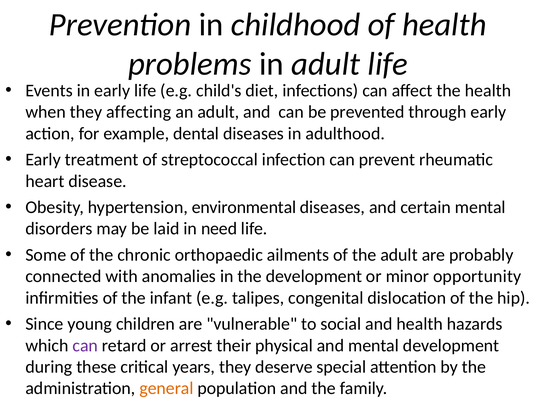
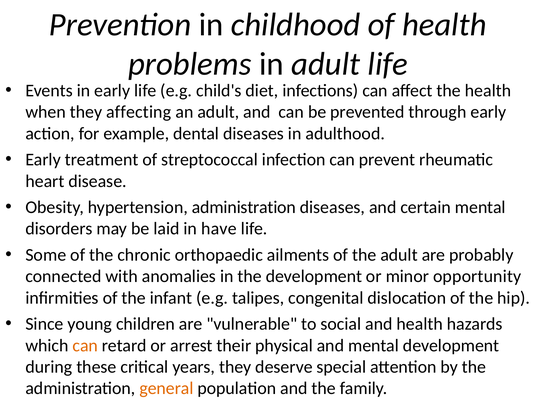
hypertension environmental: environmental -> administration
need: need -> have
can at (85, 345) colour: purple -> orange
